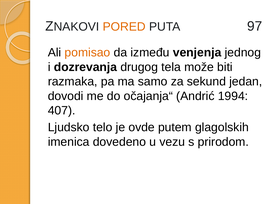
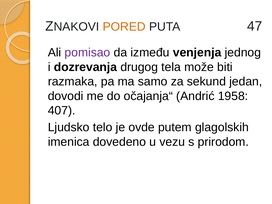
97: 97 -> 47
pomisao colour: orange -> purple
1994: 1994 -> 1958
